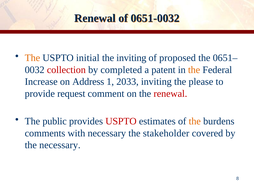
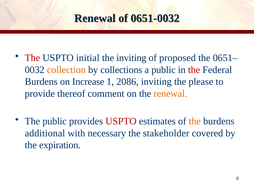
The at (32, 58) colour: orange -> red
collection colour: red -> orange
completed: completed -> collections
a patent: patent -> public
the at (194, 70) colour: orange -> red
Increase at (41, 81): Increase -> Burdens
Address: Address -> Increase
2033: 2033 -> 2086
request: request -> thereof
renewal at (170, 93) colour: red -> orange
comments: comments -> additional
the necessary: necessary -> expiration
